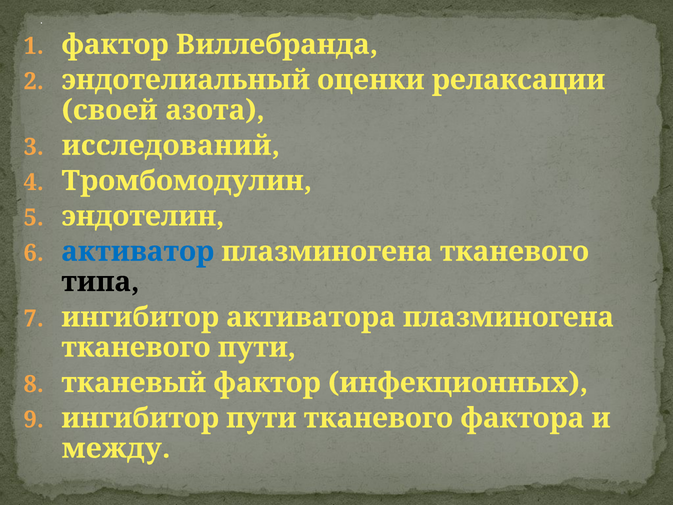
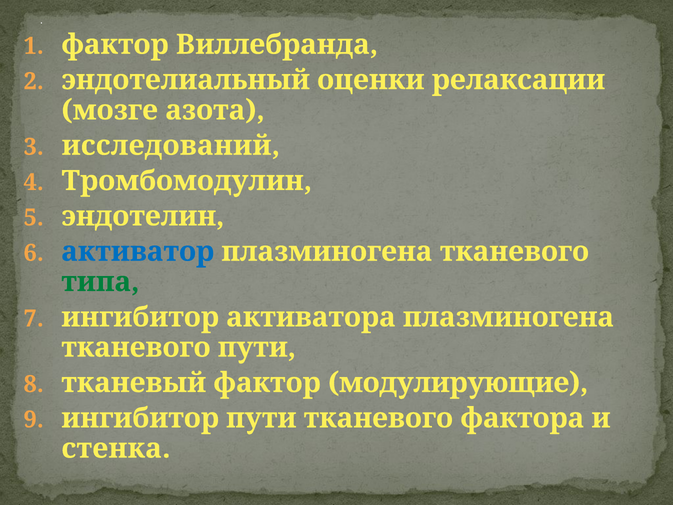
своей: своей -> мозге
типа colour: black -> green
инфекционных: инфекционных -> модулирующие
между: между -> стенка
